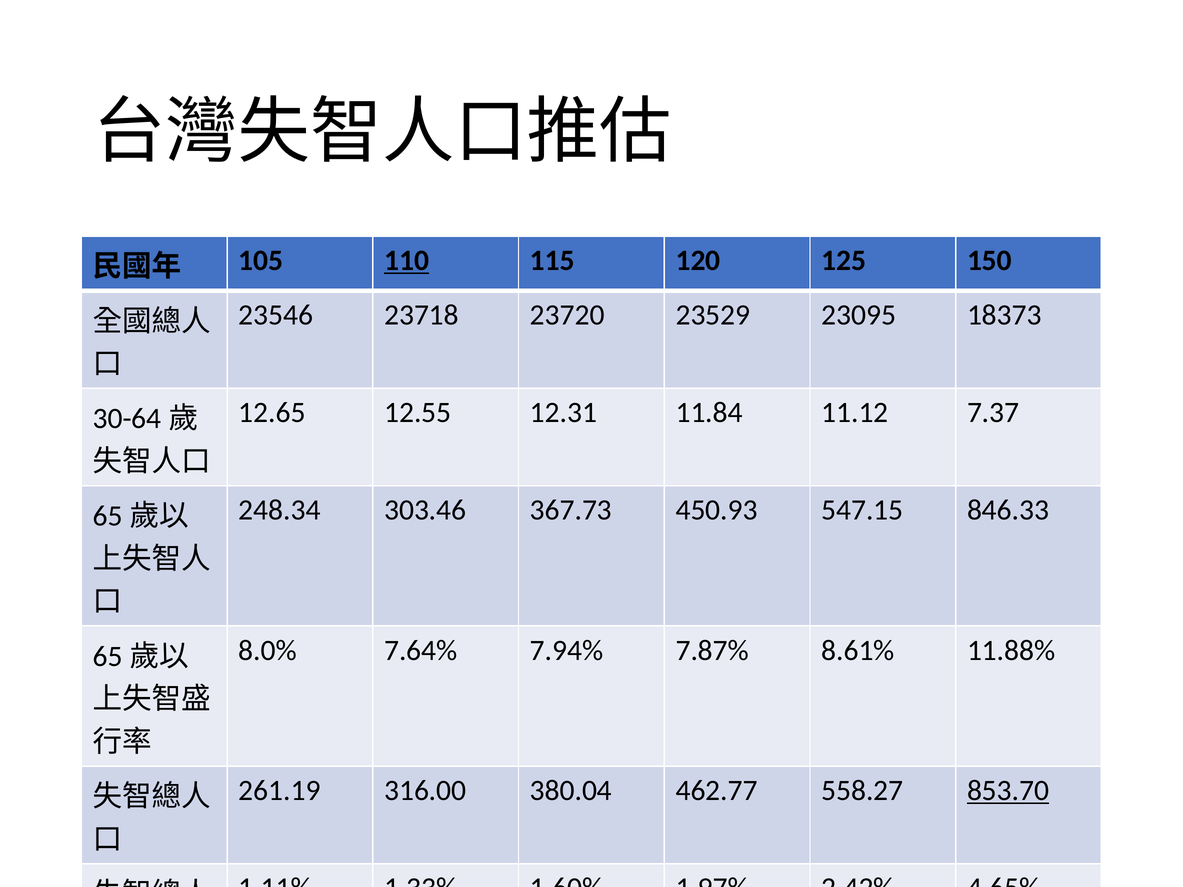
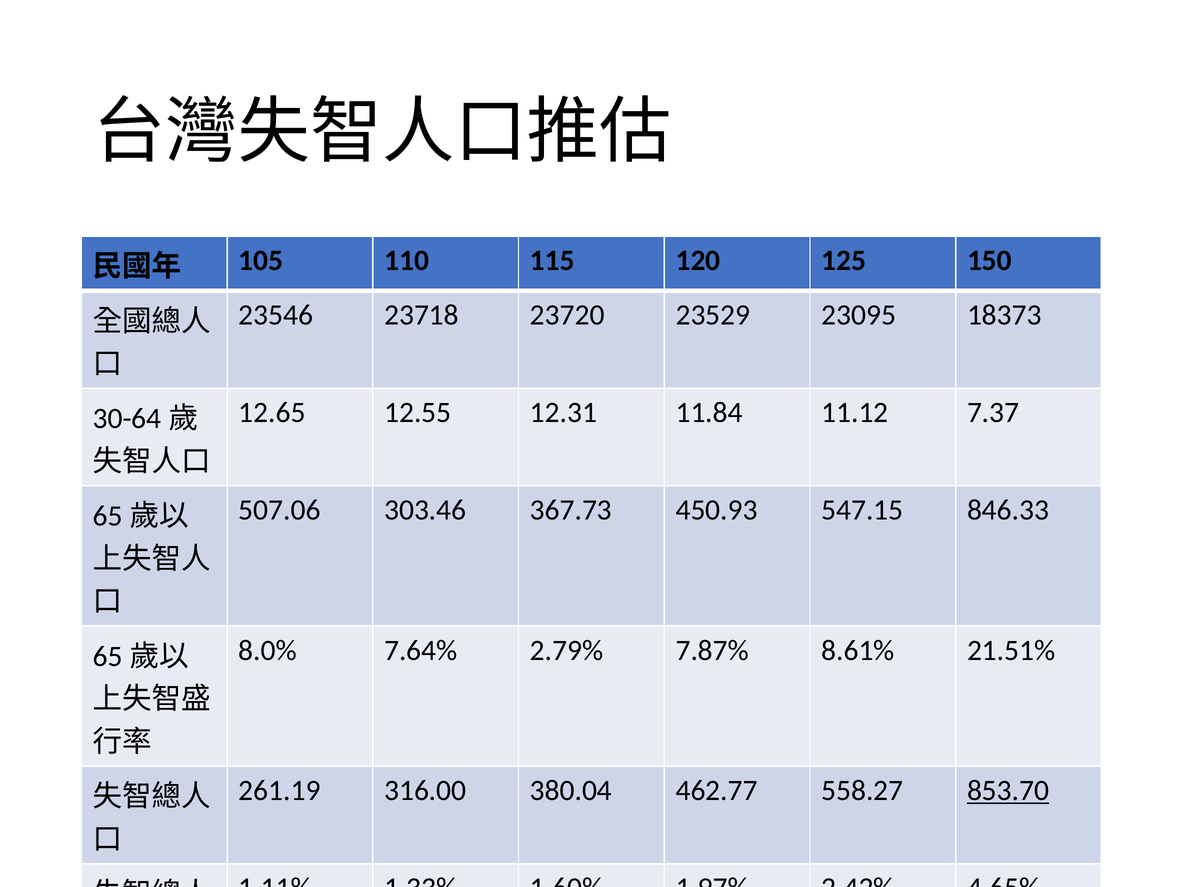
110 underline: present -> none
248.34: 248.34 -> 507.06
7.94%: 7.94% -> 2.79%
11.88%: 11.88% -> 21.51%
